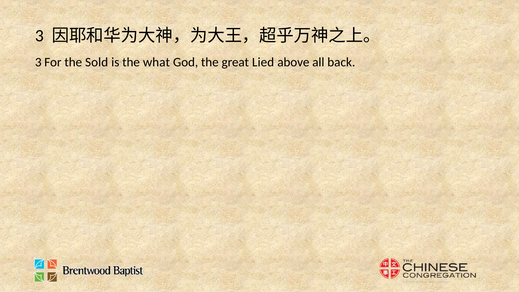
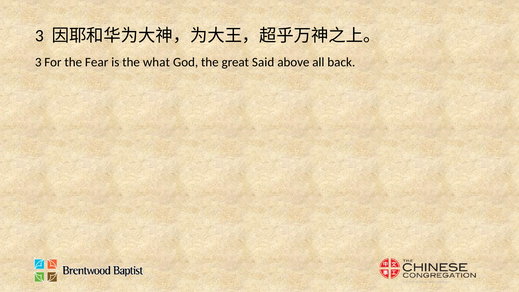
Sold: Sold -> Fear
Lied: Lied -> Said
